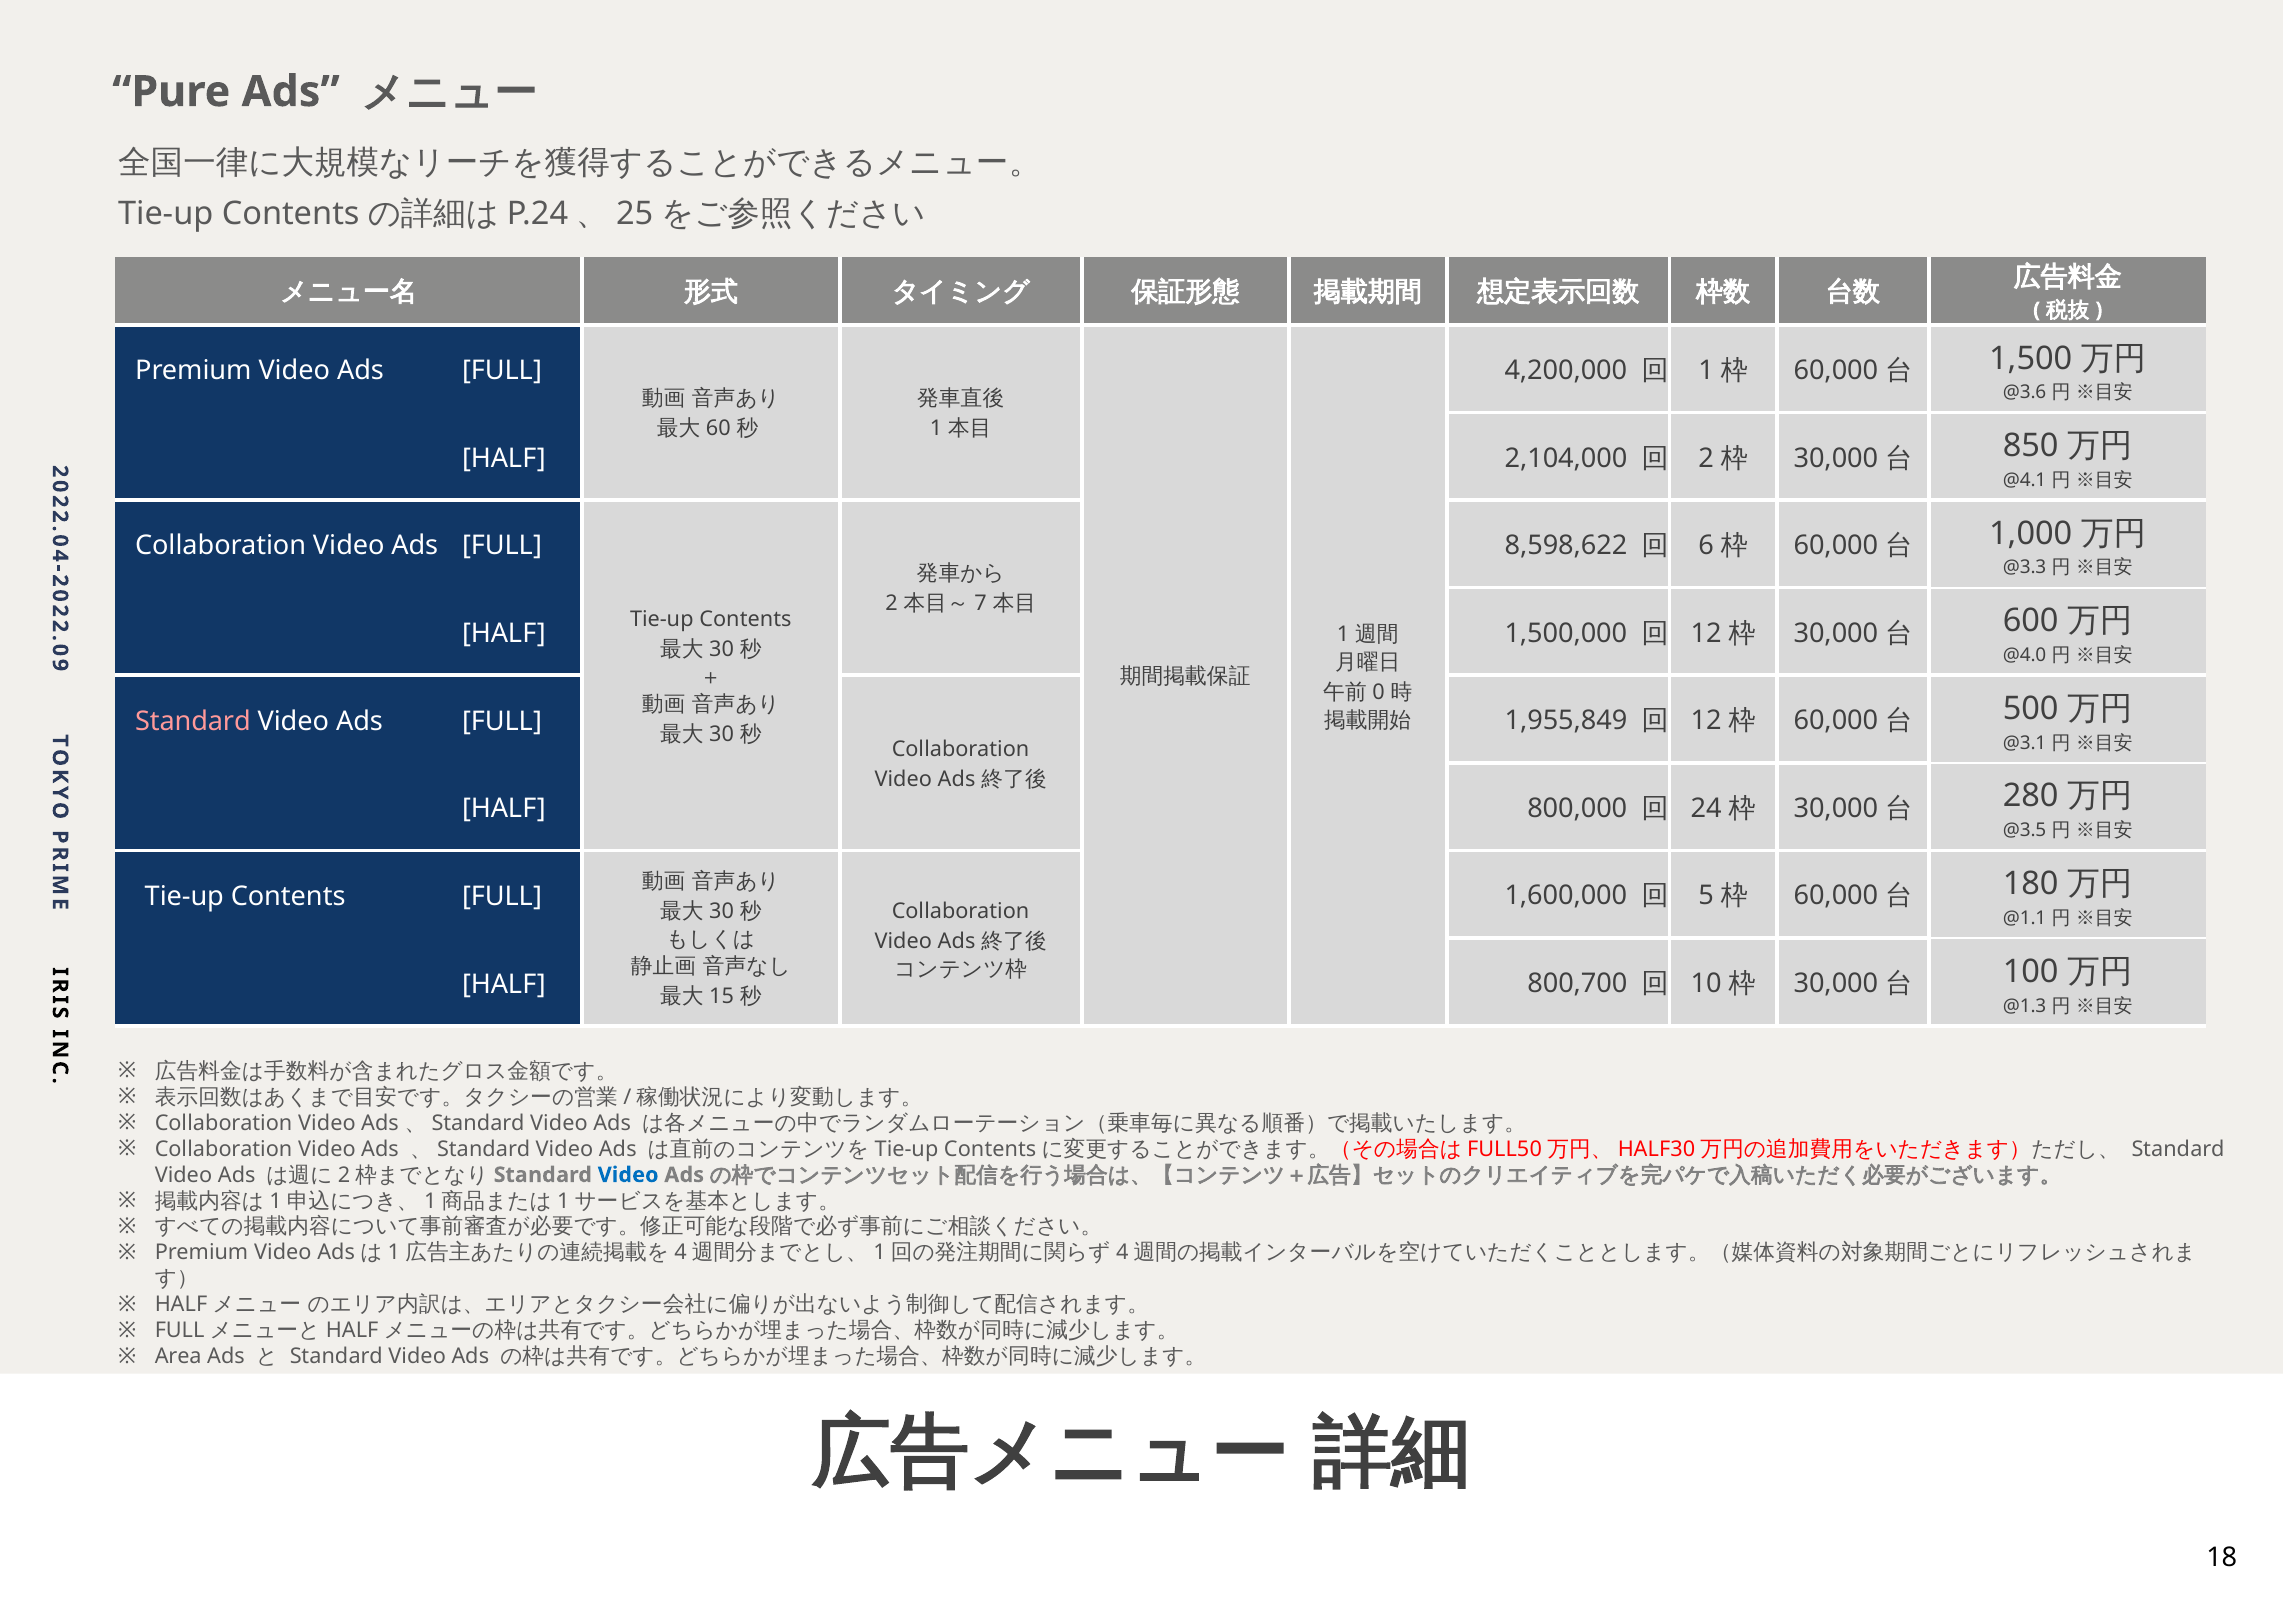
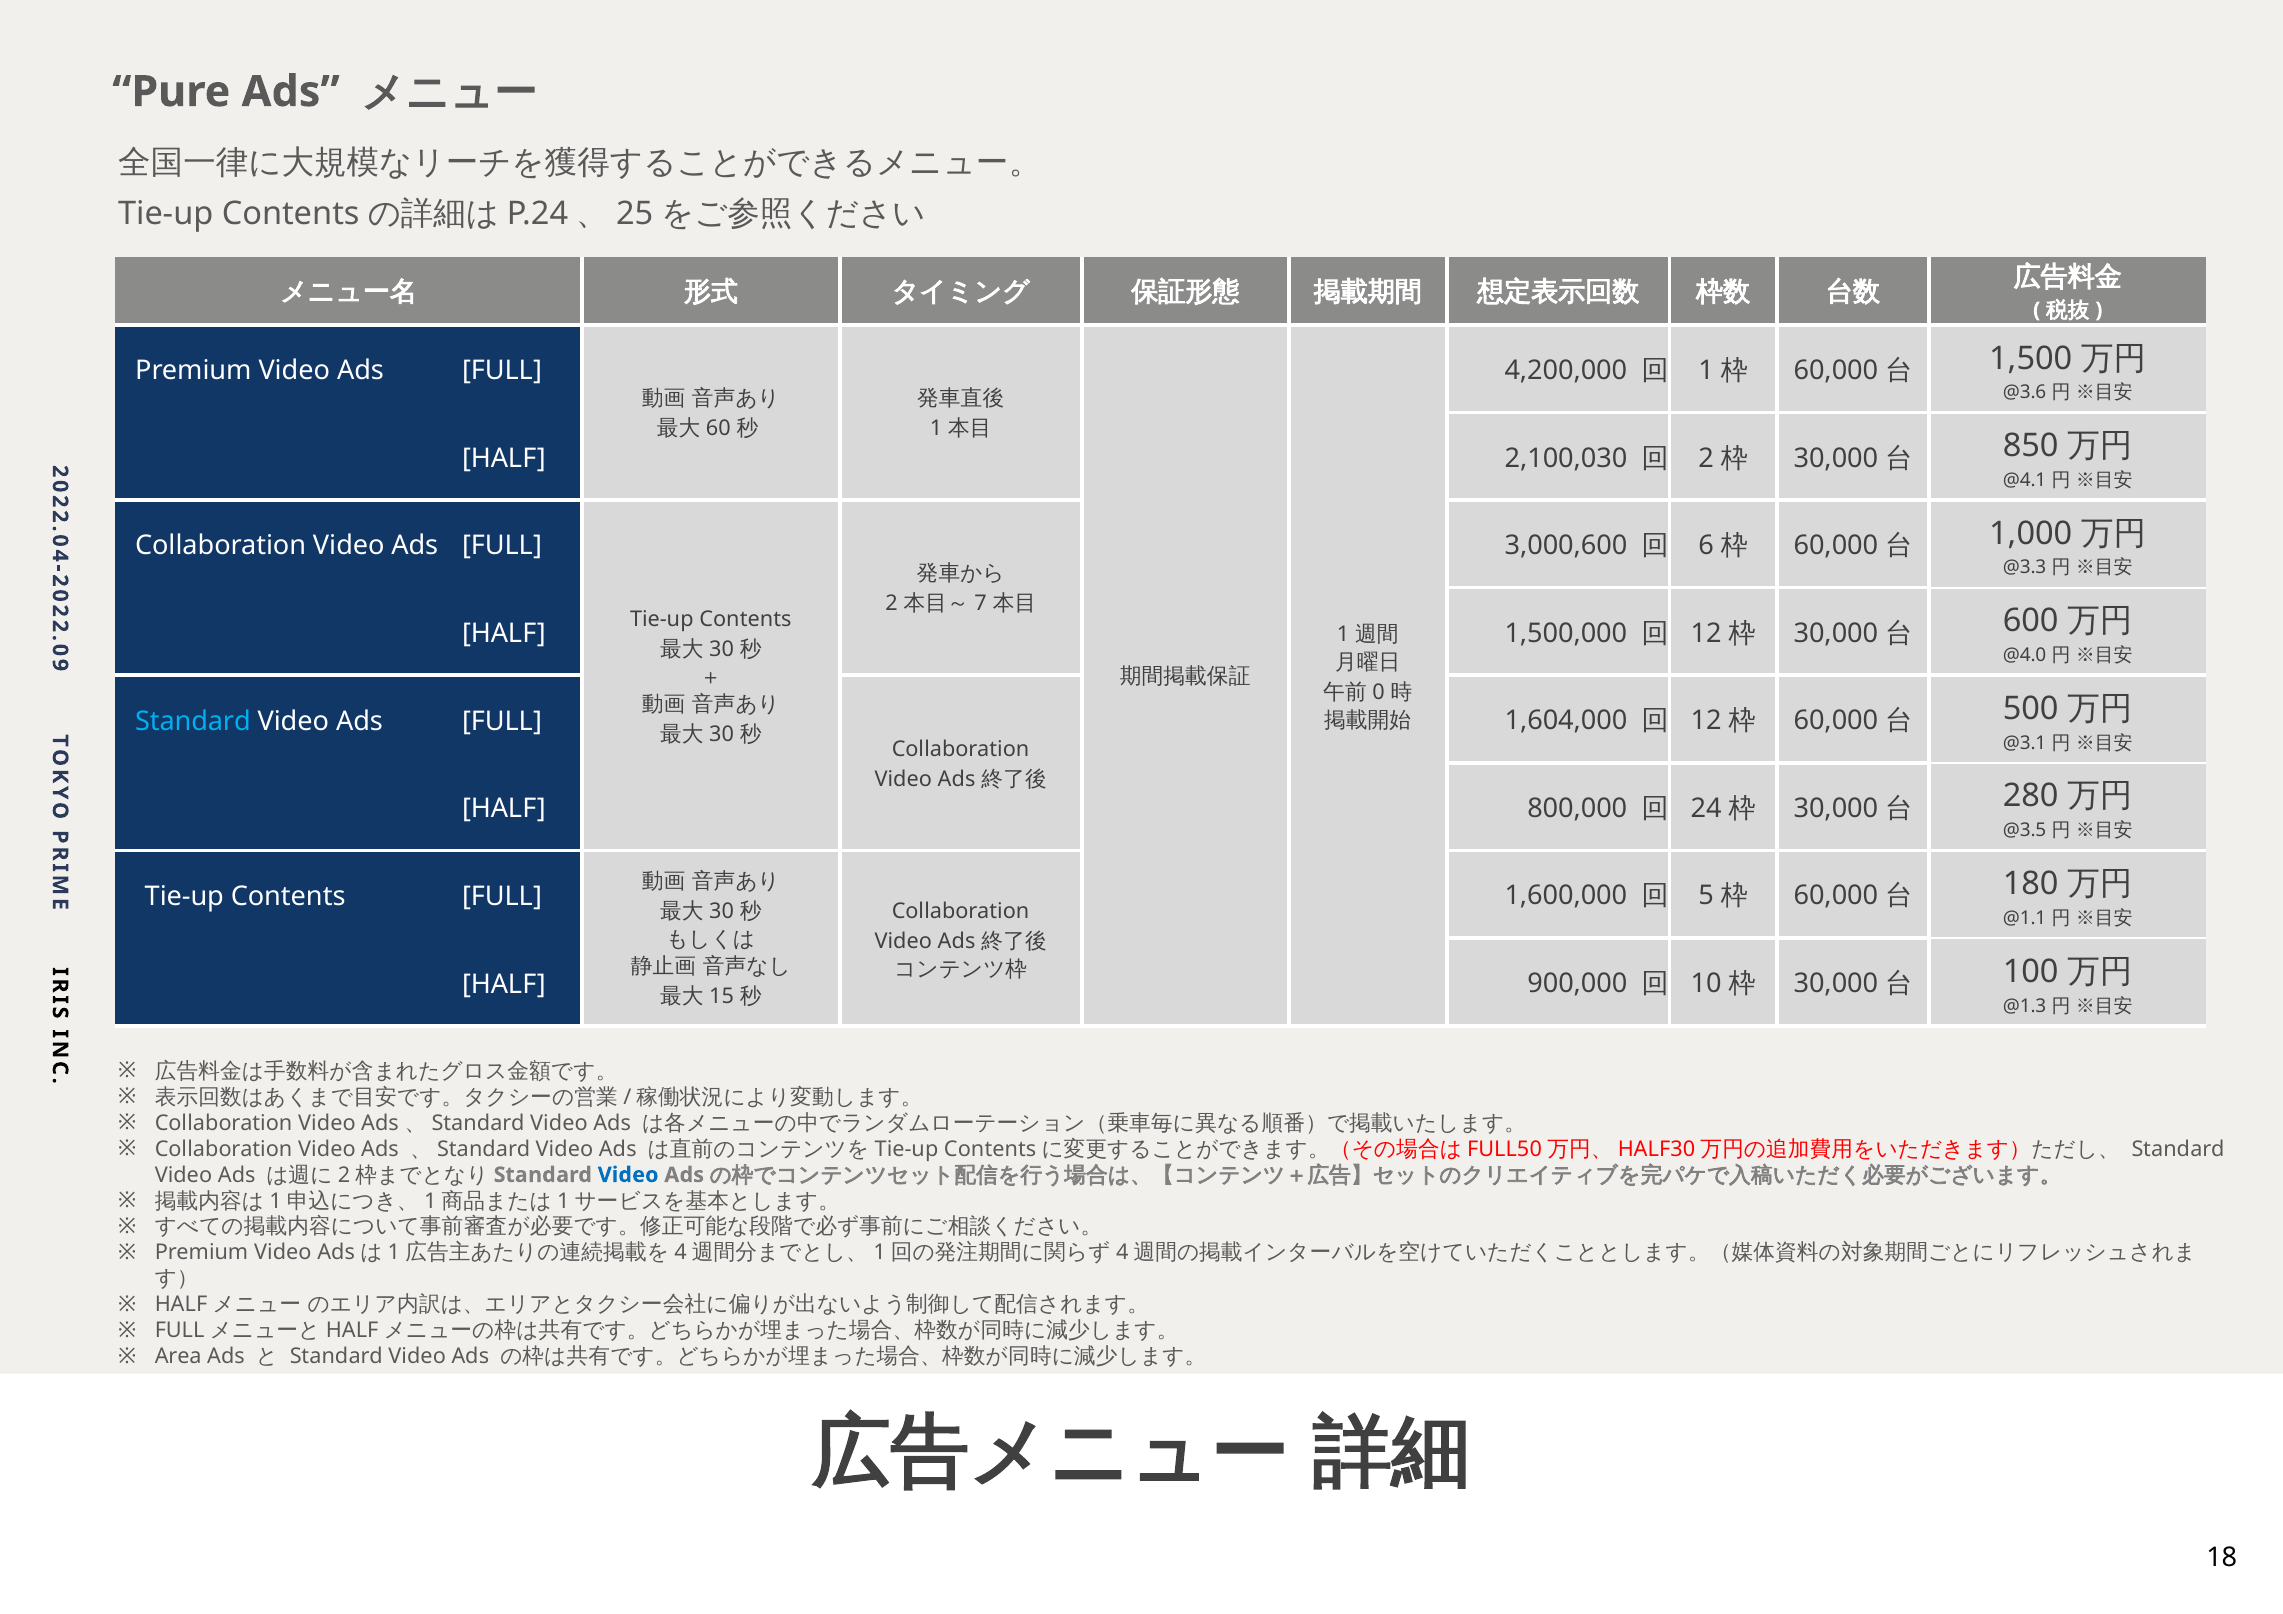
2,104,000: 2,104,000 -> 2,100,030
8,598,622: 8,598,622 -> 3,000,600
1,955,849: 1,955,849 -> 1,604,000
Standard at (193, 721) colour: pink -> light blue
800,700: 800,700 -> 900,000
